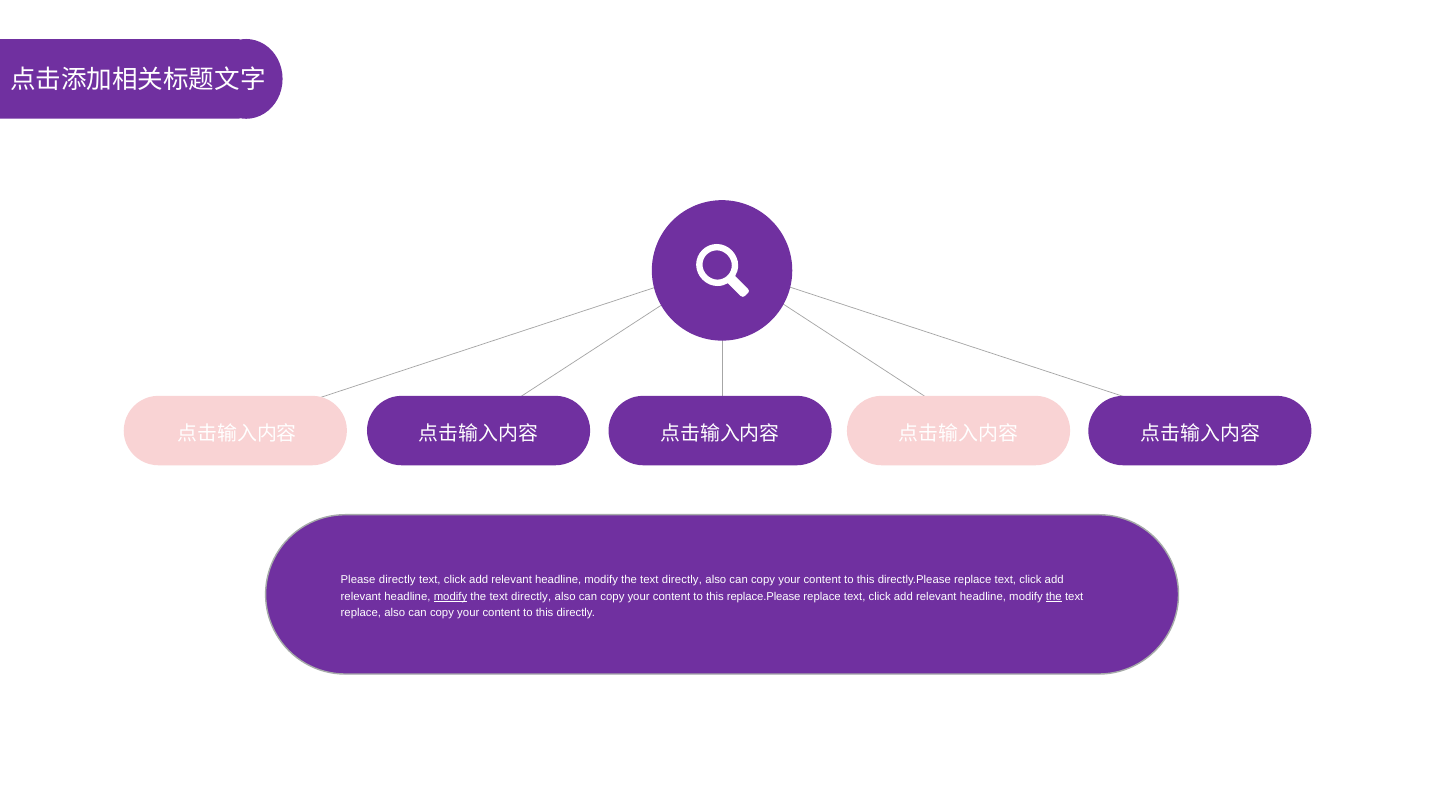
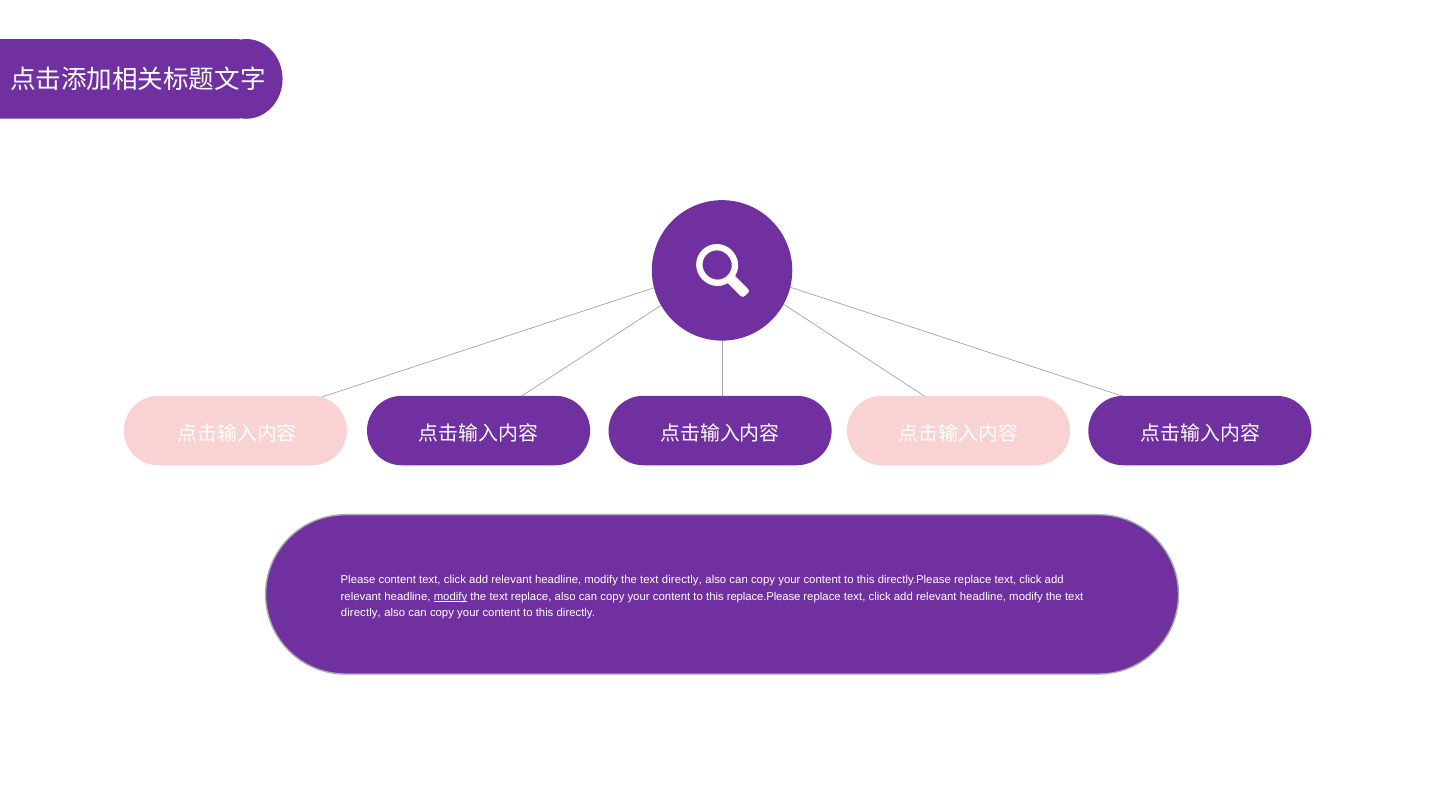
Please directly: directly -> content
directly at (531, 596): directly -> replace
the at (1054, 596) underline: present -> none
replace at (361, 613): replace -> directly
